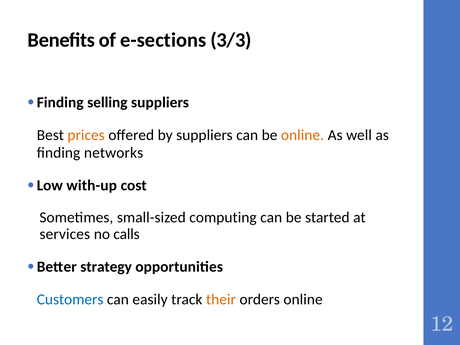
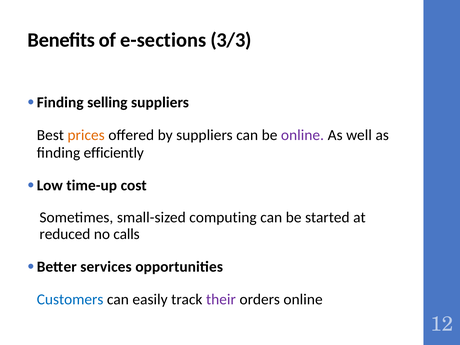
online at (303, 135) colour: orange -> purple
networks: networks -> efficiently
with-up: with-up -> time-up
services: services -> reduced
strategy: strategy -> services
their colour: orange -> purple
